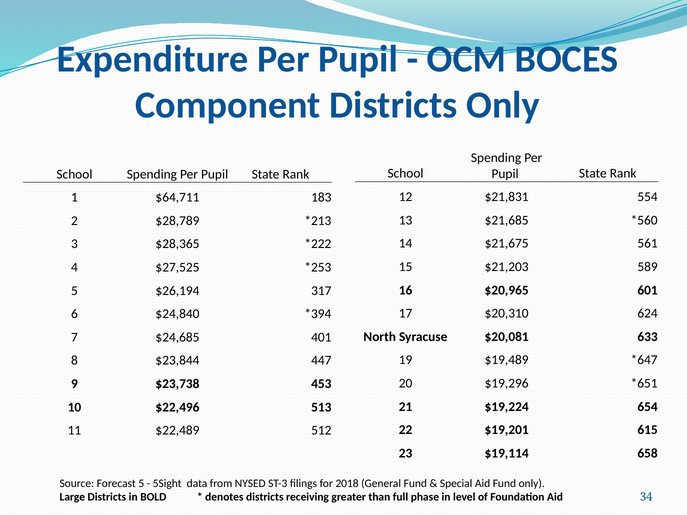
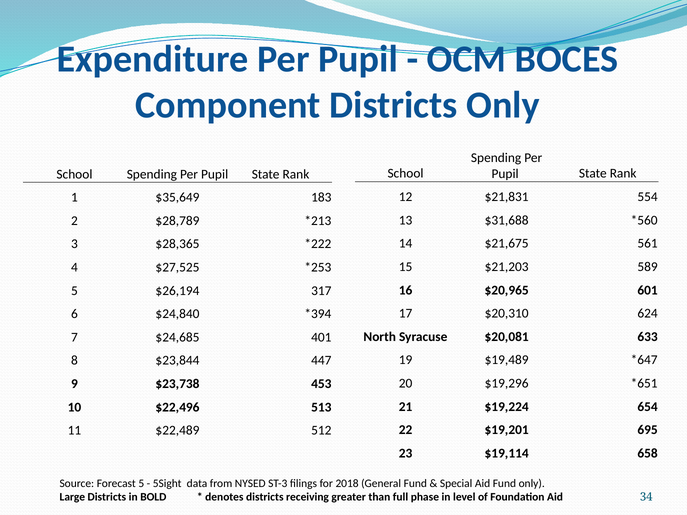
$64,711: $64,711 -> $35,649
$21,685: $21,685 -> $31,688
615: 615 -> 695
